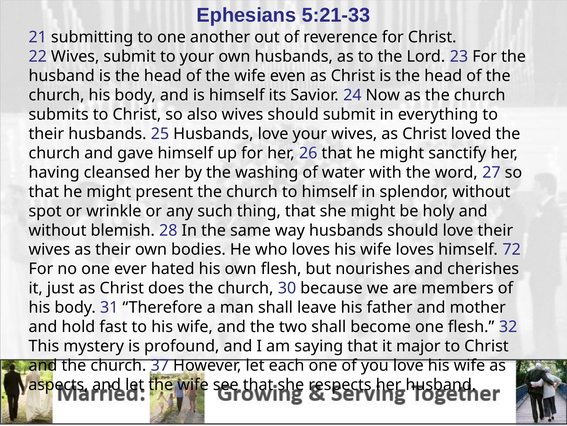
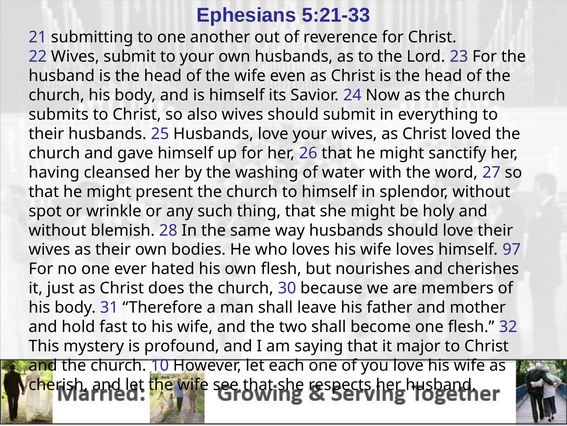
72: 72 -> 97
37: 37 -> 10
aspects: aspects -> cherish
